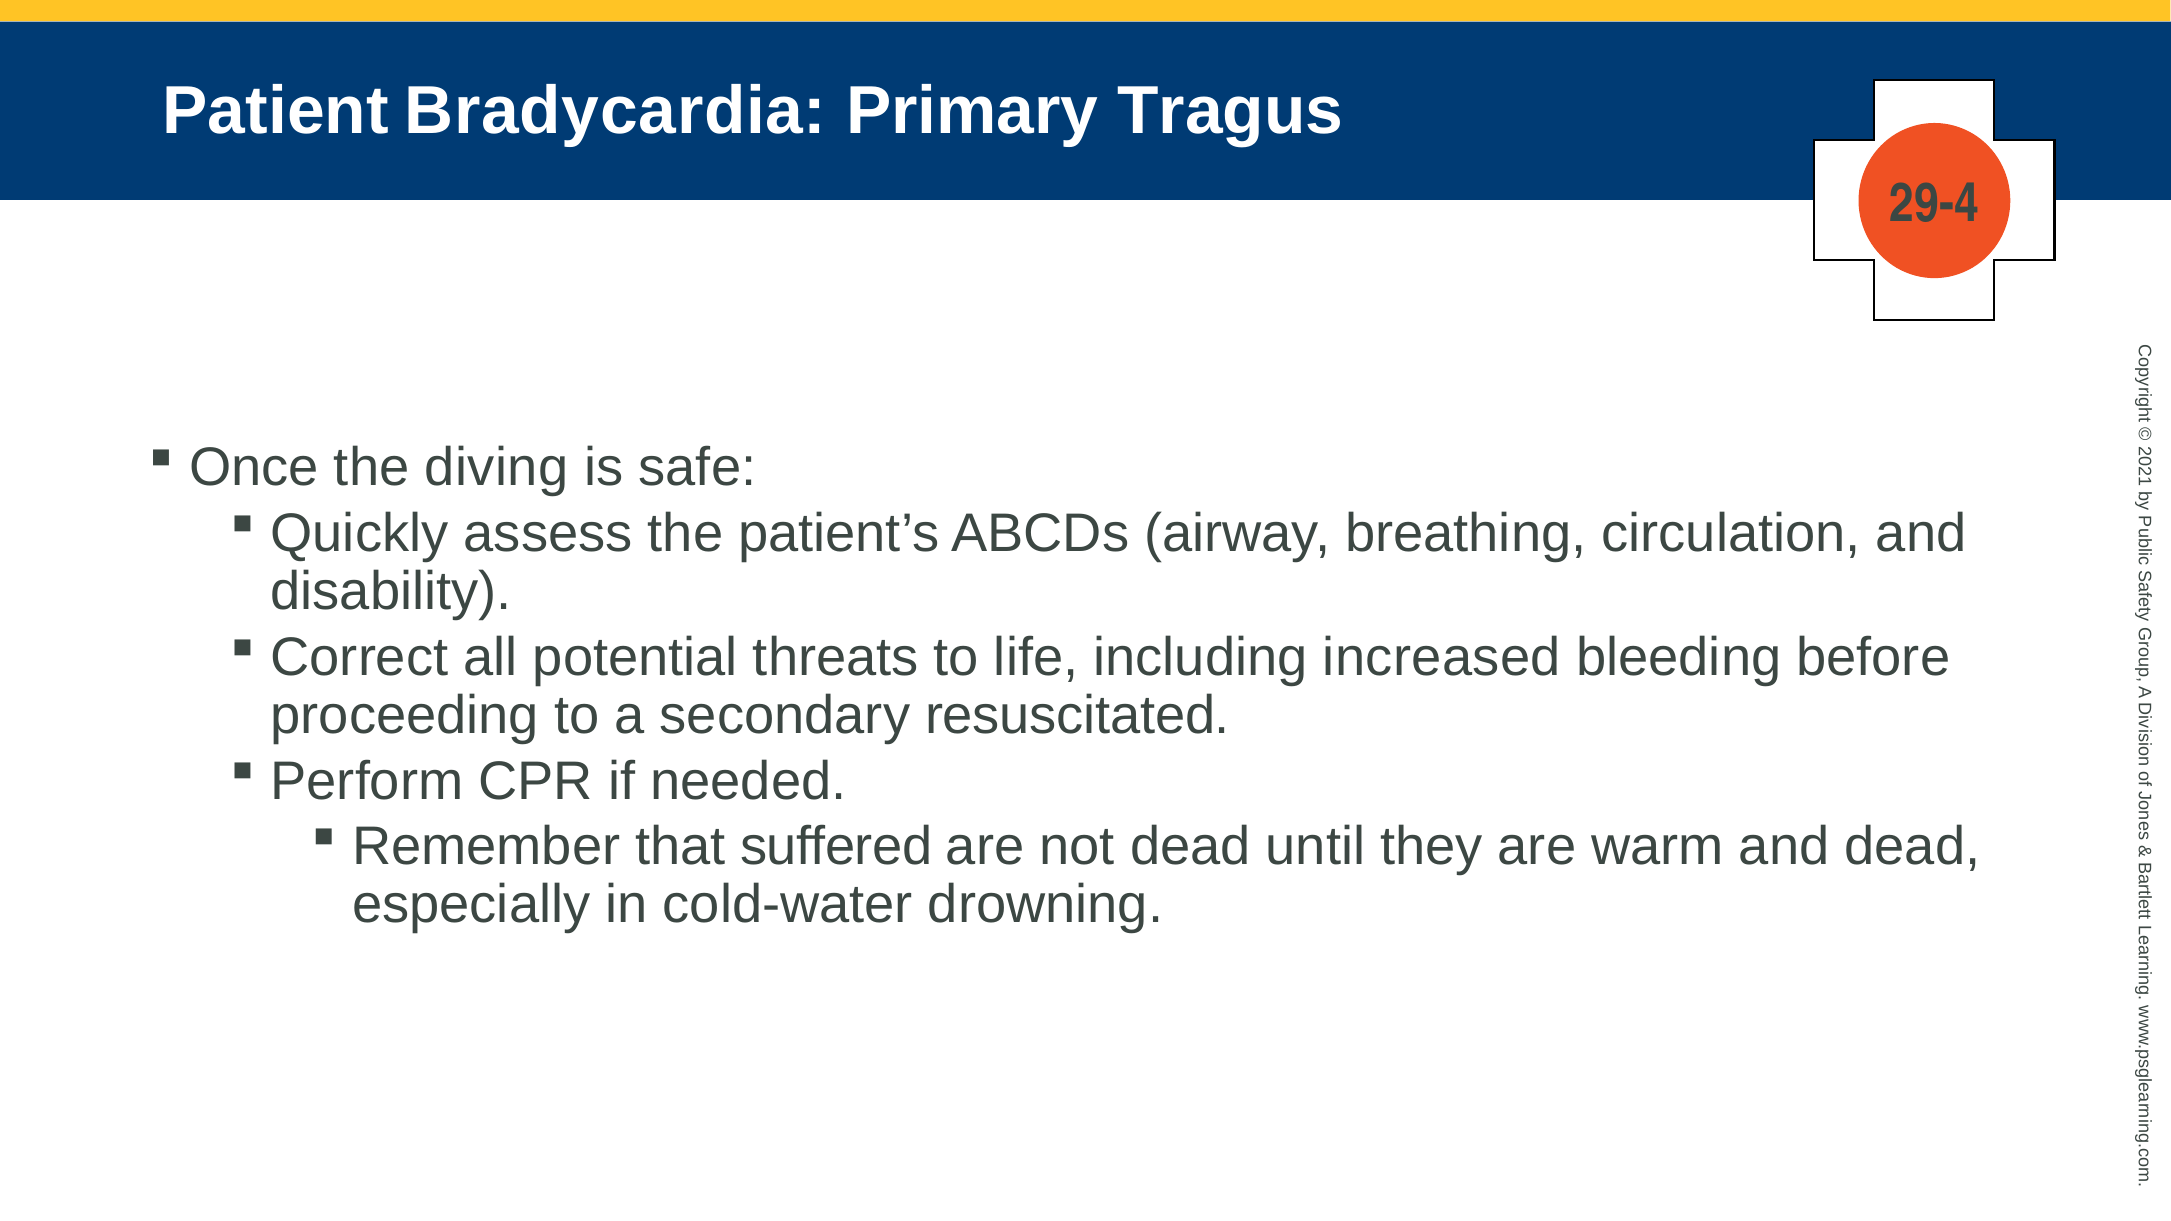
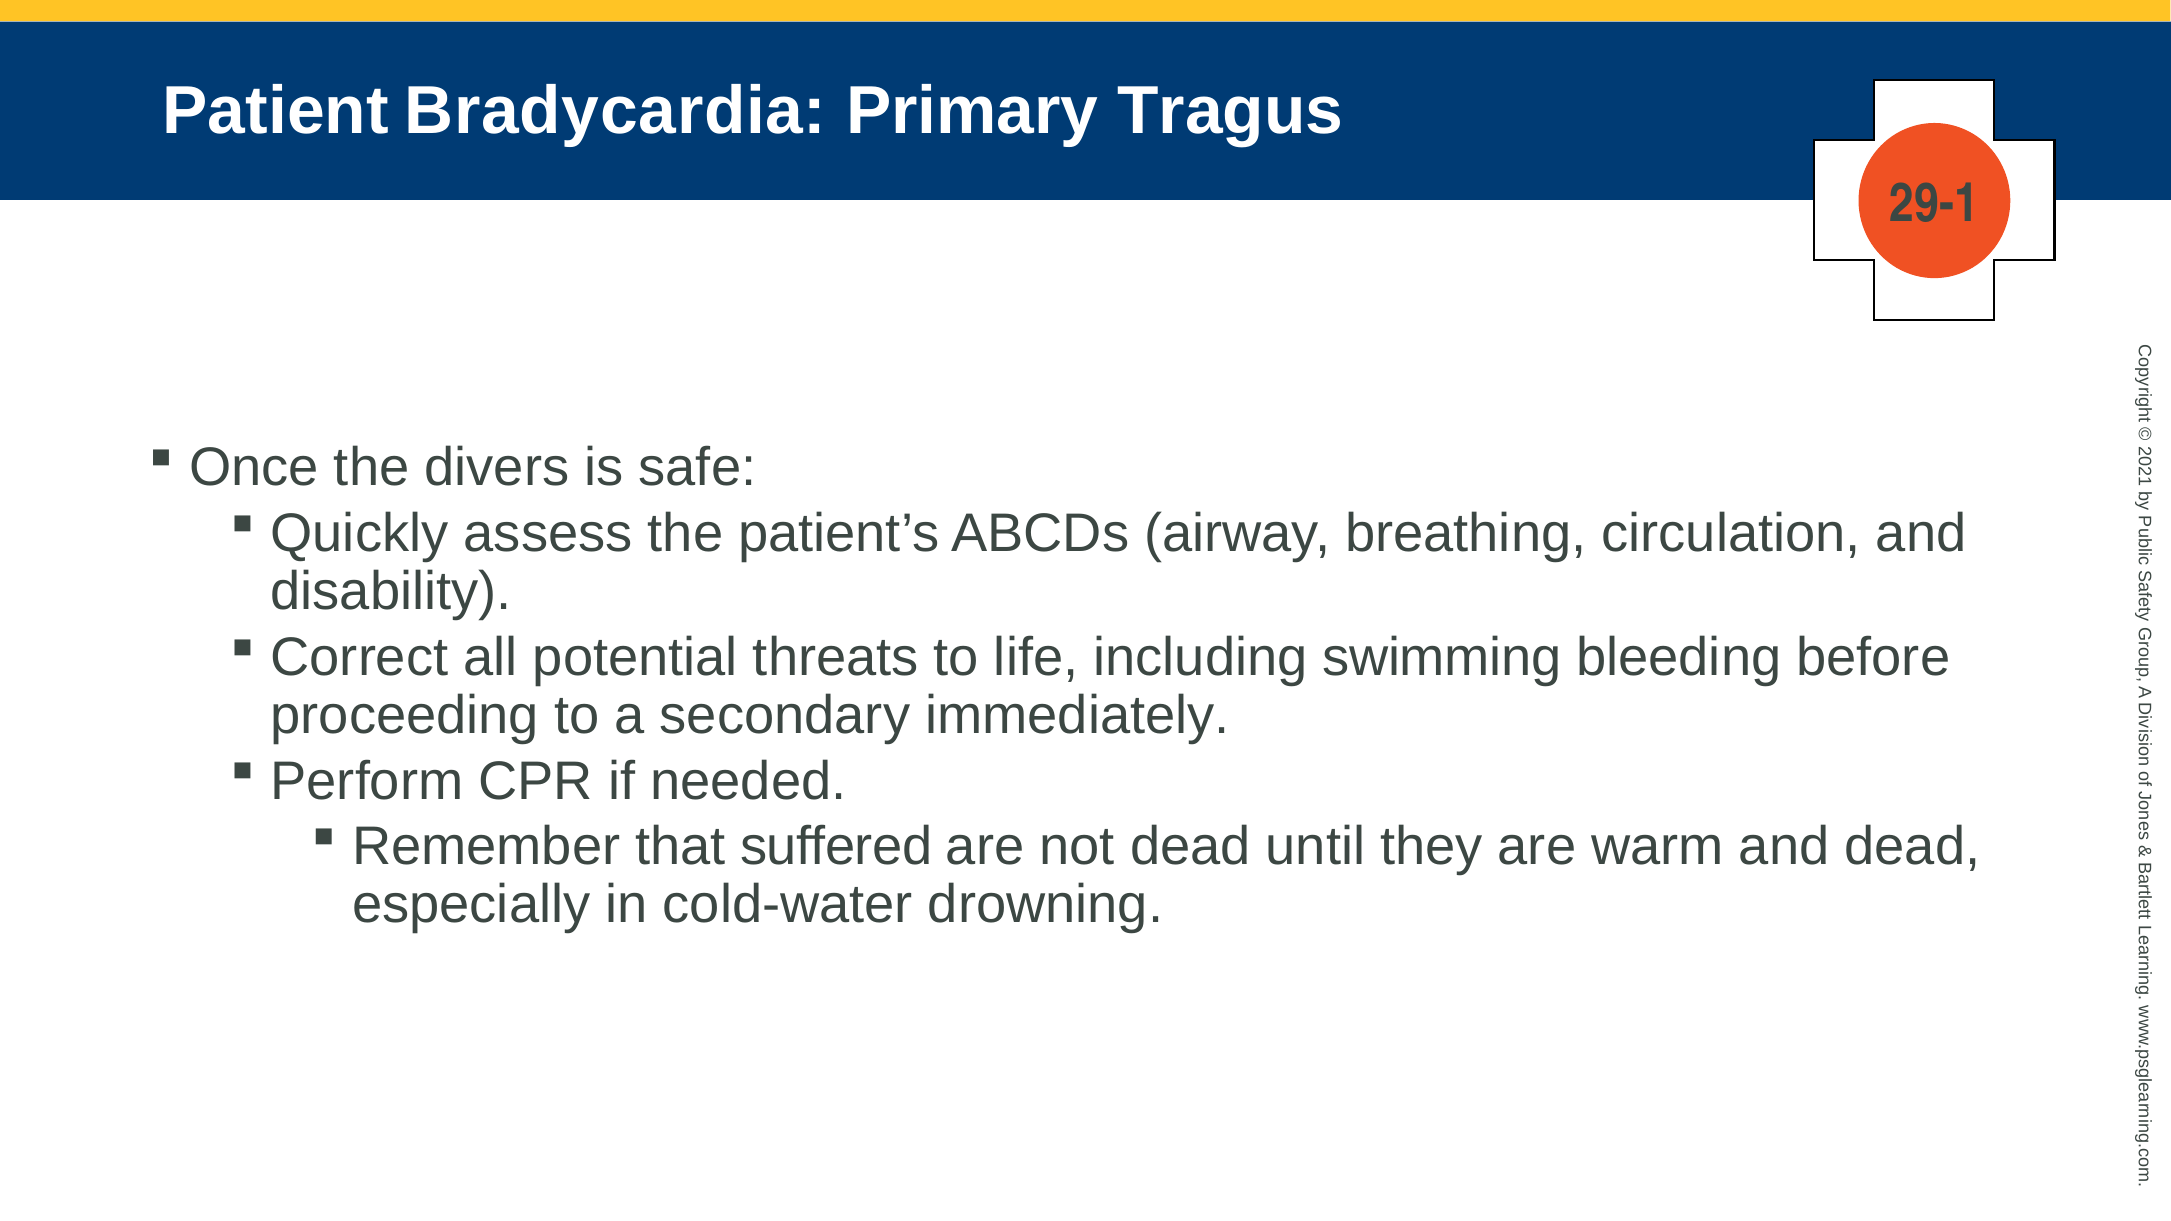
29-4: 29-4 -> 29-1
diving: diving -> divers
increased: increased -> swimming
resuscitated: resuscitated -> immediately
